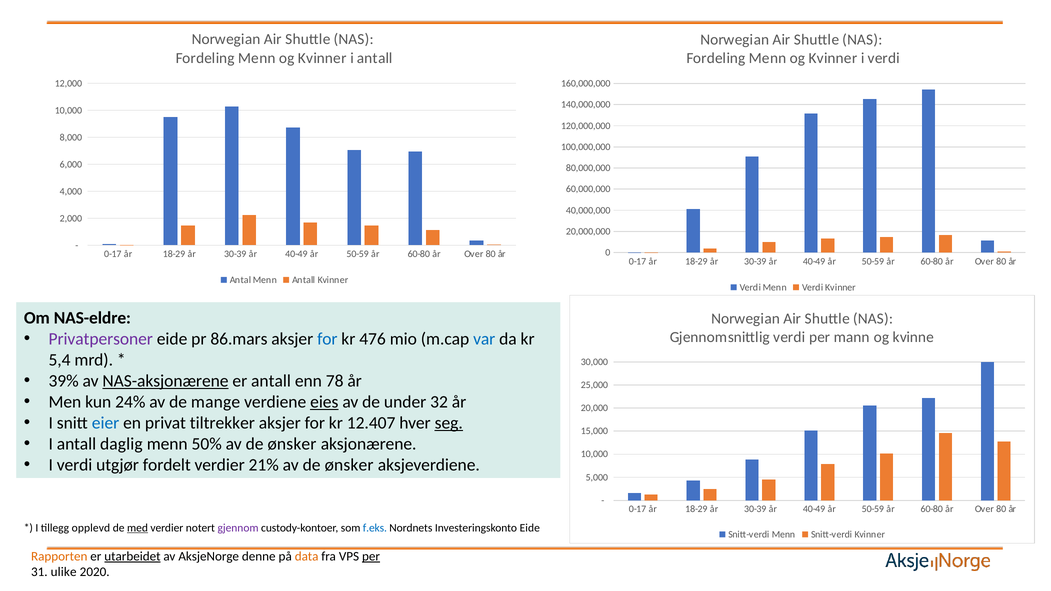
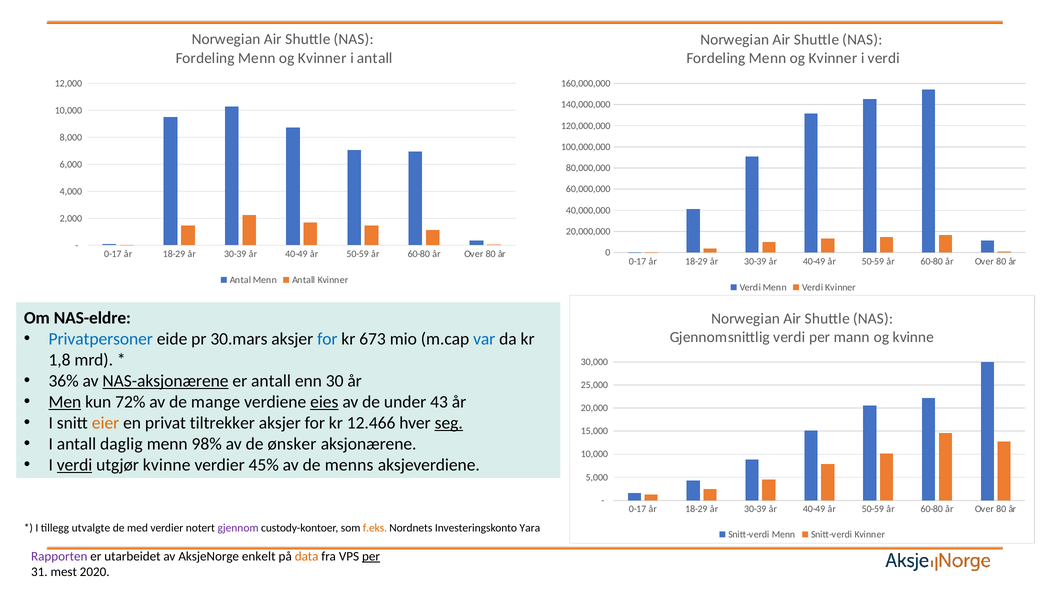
Privatpersoner colour: purple -> blue
86.mars: 86.mars -> 30.mars
476: 476 -> 673
5,4: 5,4 -> 1,8
39%: 39% -> 36%
78: 78 -> 30
Men underline: none -> present
24%: 24% -> 72%
32: 32 -> 43
eier colour: blue -> orange
12.407: 12.407 -> 12.466
50%: 50% -> 98%
verdi at (75, 465) underline: none -> present
utgjør fordelt: fordelt -> kvinne
21%: 21% -> 45%
ønsker at (349, 465): ønsker -> menns
opplevd: opplevd -> utvalgte
med underline: present -> none
f.eks colour: blue -> orange
Investeringskonto Eide: Eide -> Yara
Rapporten colour: orange -> purple
utarbeidet underline: present -> none
denne: denne -> enkelt
ulike: ulike -> mest
